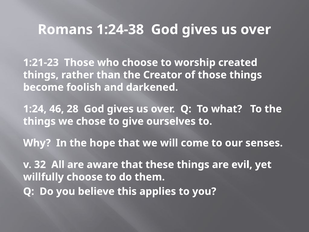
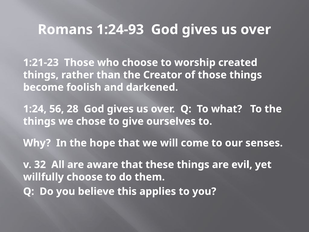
1:24-38: 1:24-38 -> 1:24-93
46: 46 -> 56
